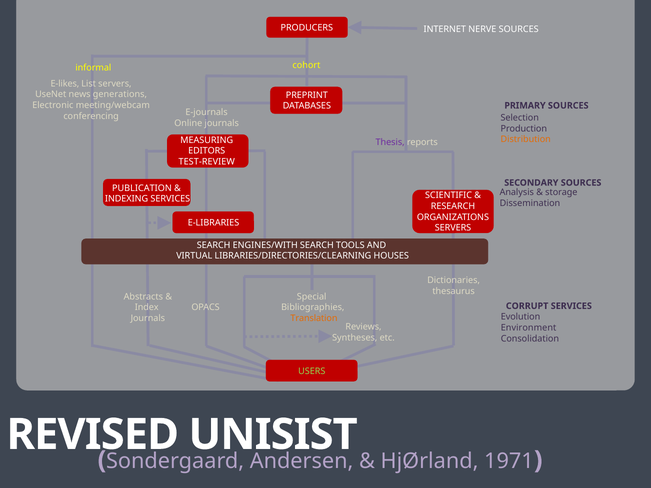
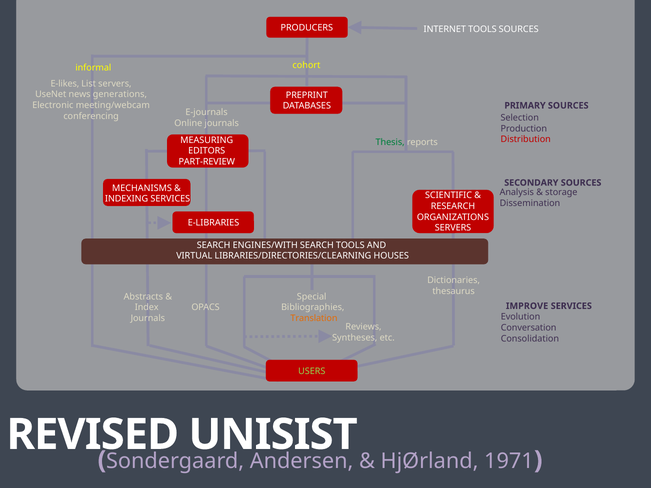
INTERNET NERVE: NERVE -> TOOLS
Distribution colour: orange -> red
Thesis colour: purple -> green
TEST-REVIEW: TEST-REVIEW -> PART-REVIEW
PUBLICATION: PUBLICATION -> MECHANISMS
CORRUPT: CORRUPT -> IMPROVE
Environment: Environment -> Conversation
